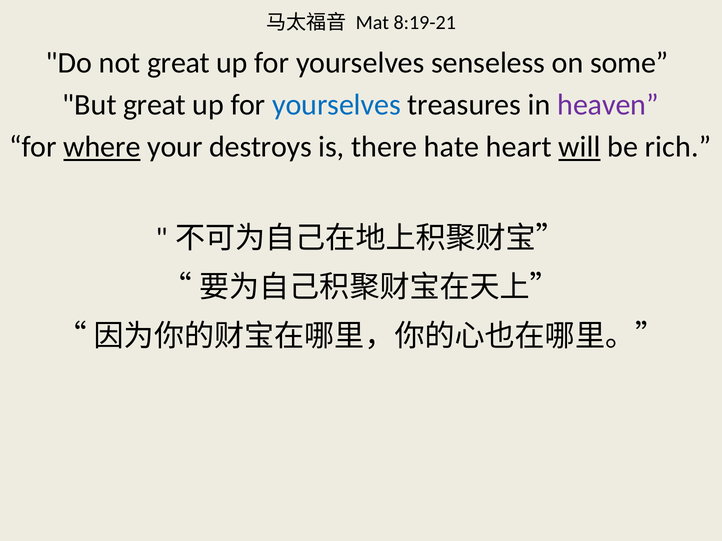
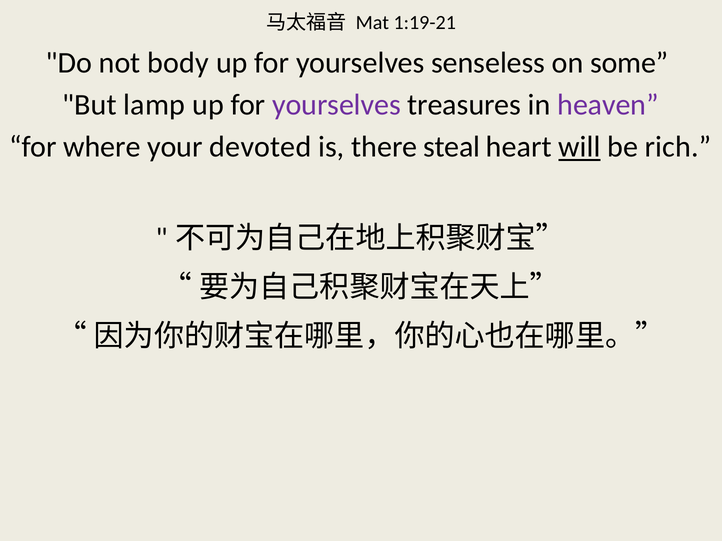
8:19-21: 8:19-21 -> 1:19-21
not great: great -> body
But great: great -> lamp
yourselves at (337, 105) colour: blue -> purple
where underline: present -> none
destroys: destroys -> devoted
hate: hate -> steal
